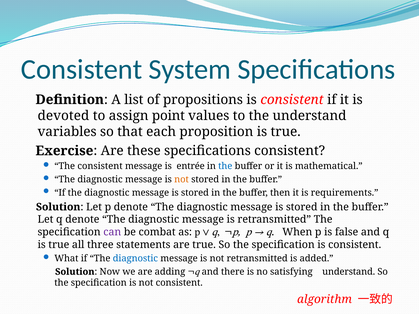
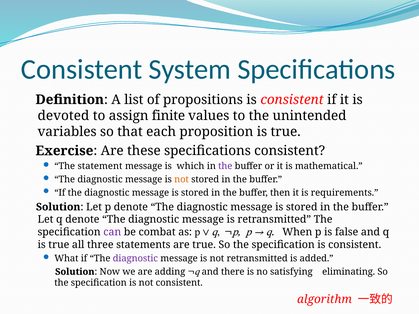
point: point -> finite
the understand: understand -> unintended
The consistent: consistent -> statement
entrée: entrée -> which
the at (225, 166) colour: blue -> purple
diagnostic at (135, 259) colour: blue -> purple
satisfying understand: understand -> eliminating
